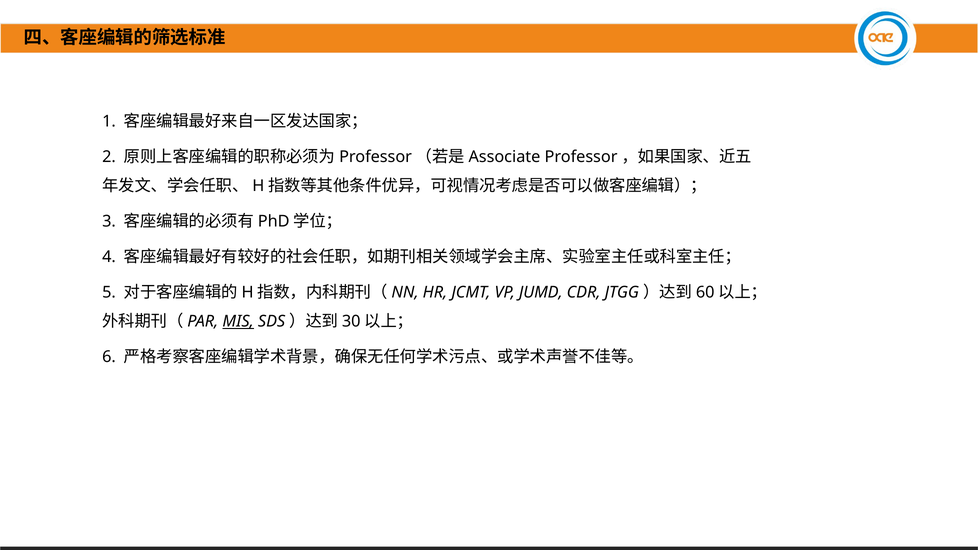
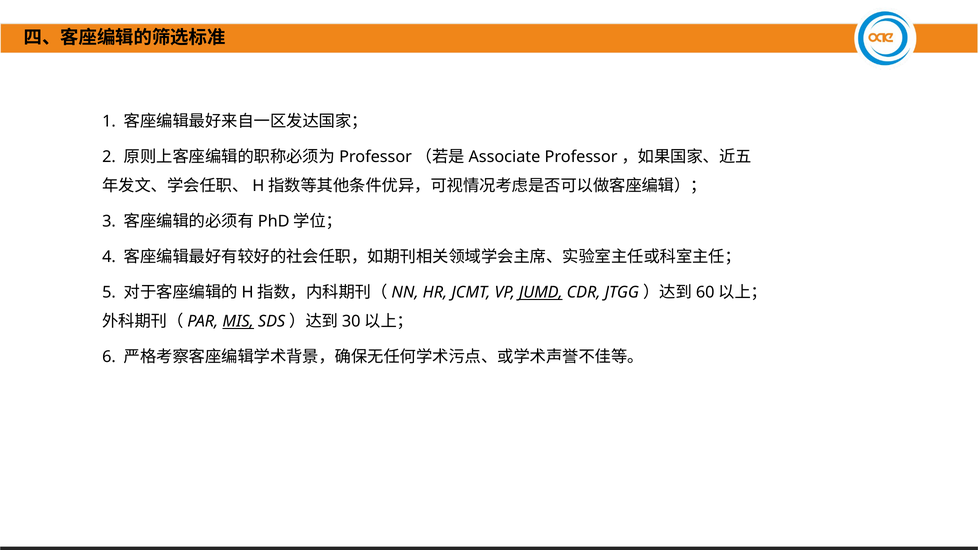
JUMD underline: none -> present
